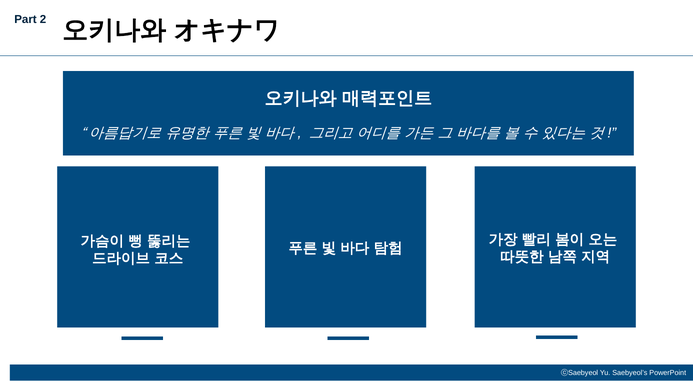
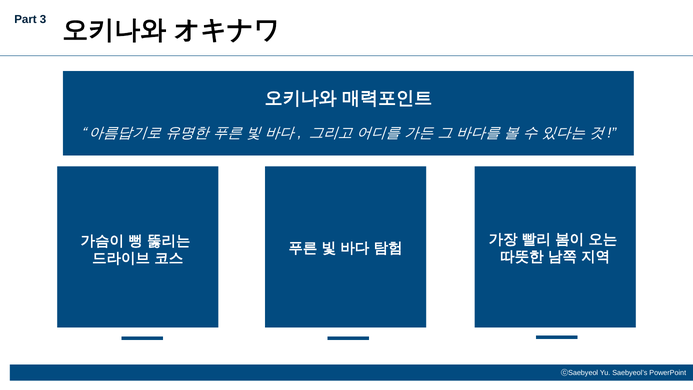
2: 2 -> 3
